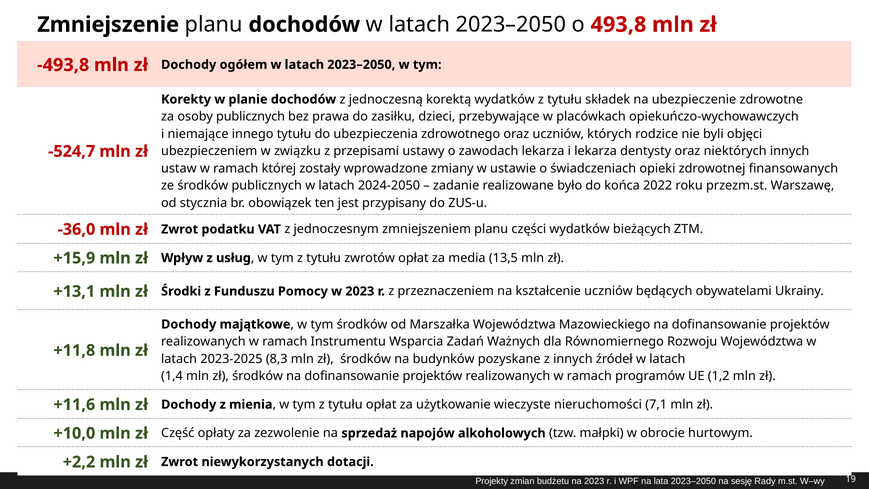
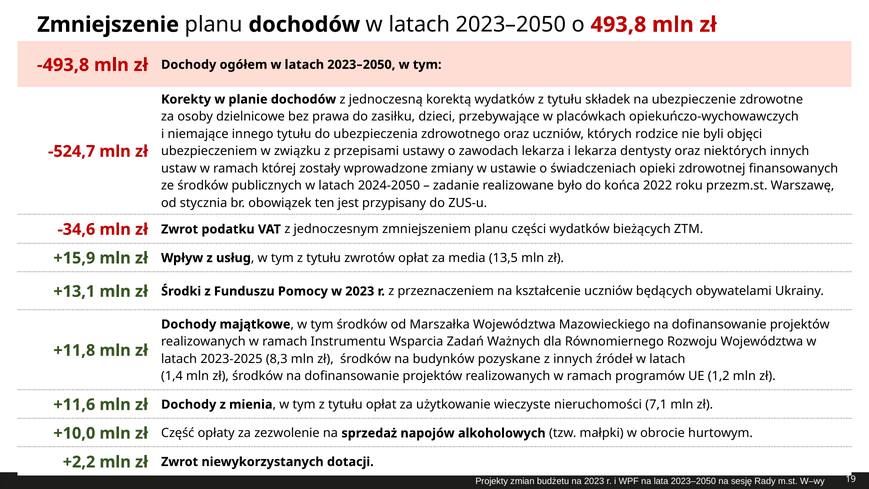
osoby publicznych: publicznych -> dzielnicowe
-36,0: -36,0 -> -34,6
